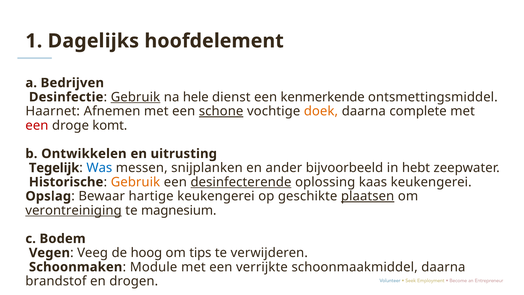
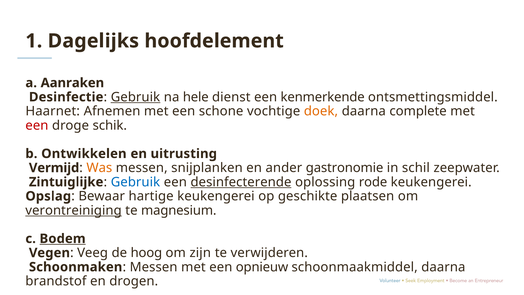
Bedrijven: Bedrijven -> Aanraken
schone underline: present -> none
komt: komt -> schik
Tegelijk: Tegelijk -> Vermijd
Was colour: blue -> orange
bijvoorbeeld: bijvoorbeeld -> gastronomie
hebt: hebt -> schil
Historische: Historische -> Zintuiglijke
Gebruik at (135, 182) colour: orange -> blue
kaas: kaas -> rode
plaatsen underline: present -> none
Bodem underline: none -> present
tips: tips -> zijn
Module at (154, 267): Module -> Messen
verrijkte: verrijkte -> opnieuw
